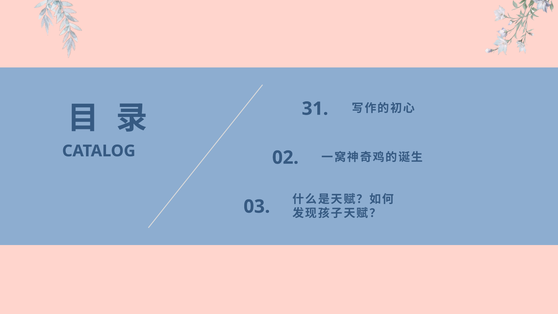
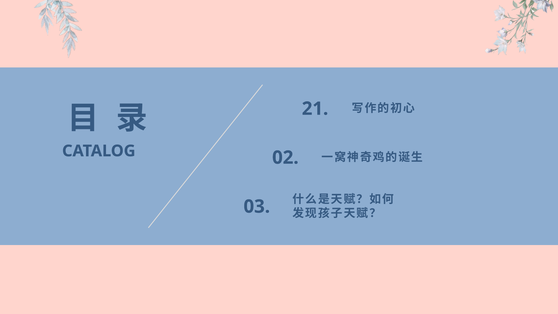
31: 31 -> 21
